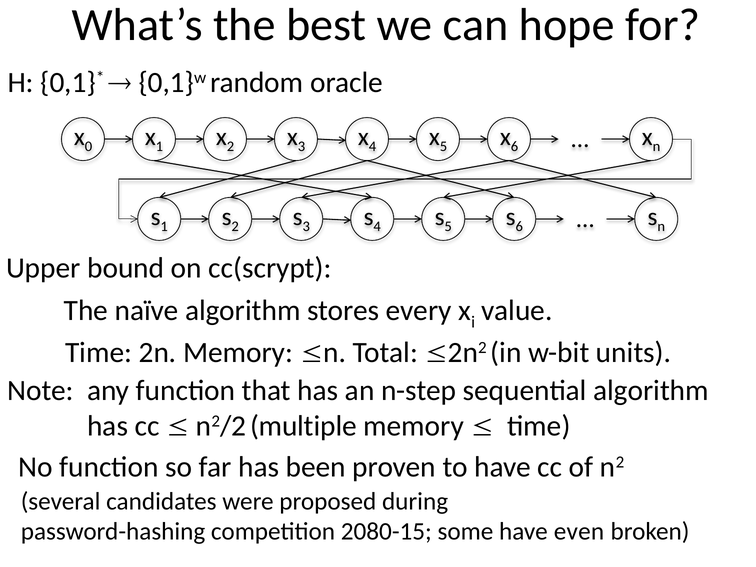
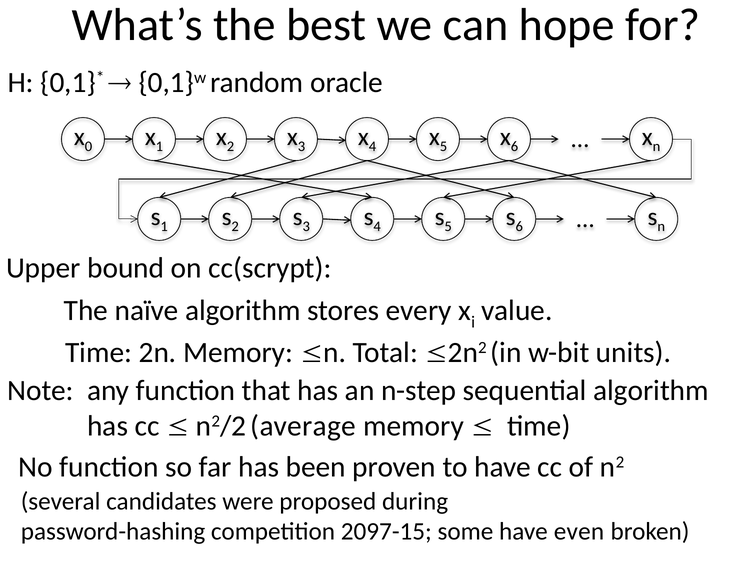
multiple: multiple -> average
2080-15: 2080-15 -> 2097-15
